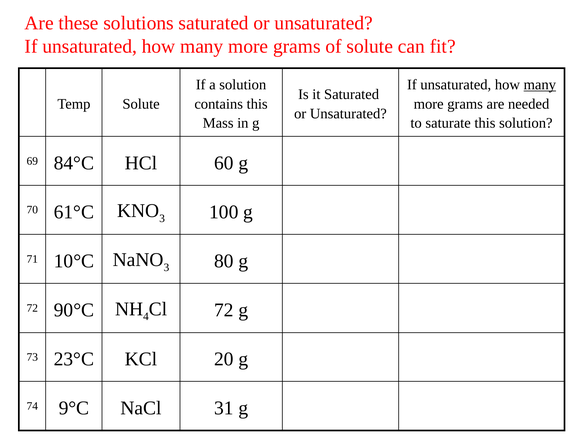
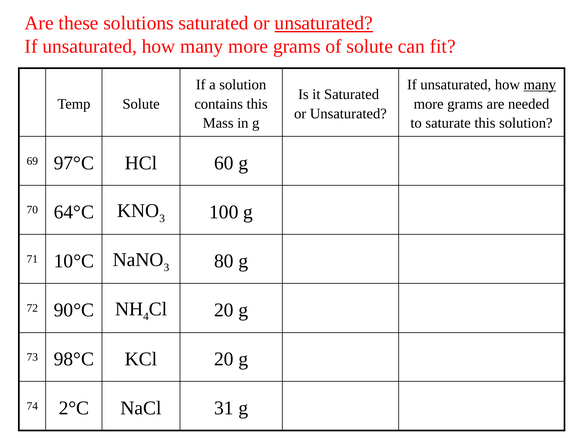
unsaturated at (324, 23) underline: none -> present
84°C: 84°C -> 97°C
61°C: 61°C -> 64°C
72 at (224, 310): 72 -> 20
23°C: 23°C -> 98°C
9°C: 9°C -> 2°C
